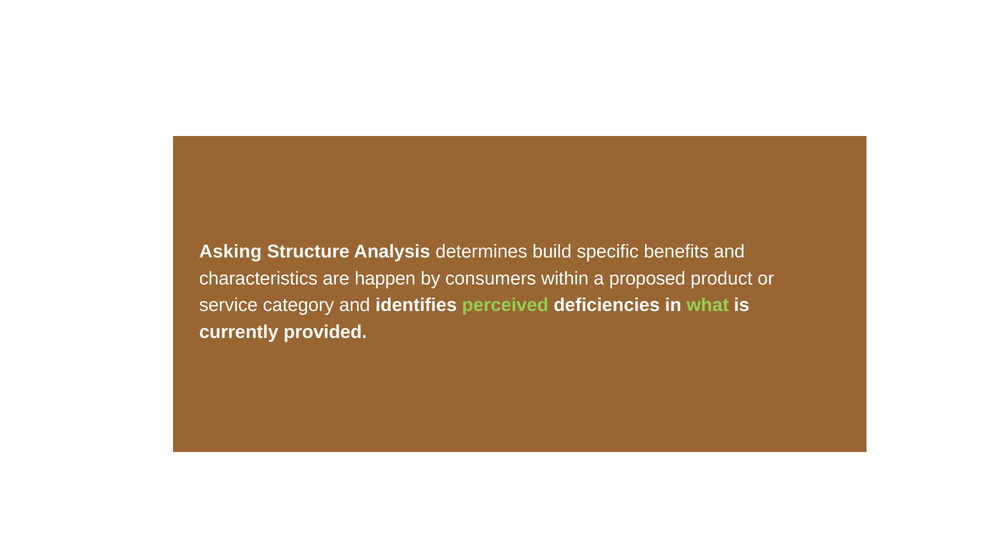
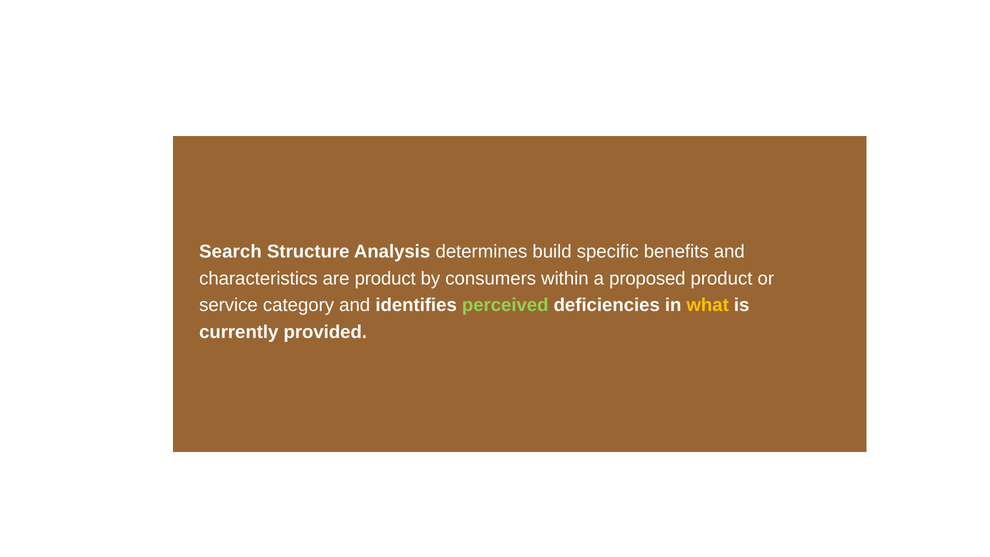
Asking: Asking -> Search
are happen: happen -> product
what colour: light green -> yellow
